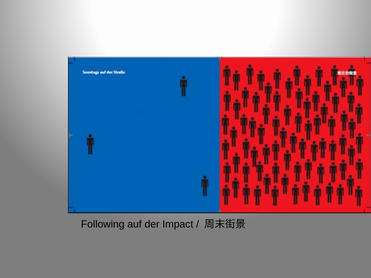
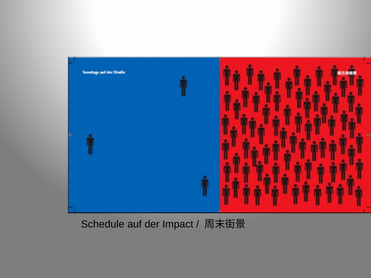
Following: Following -> Schedule
